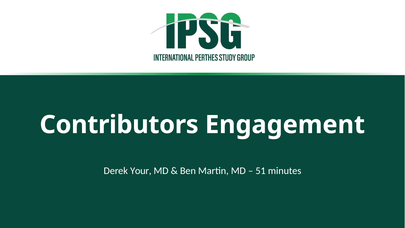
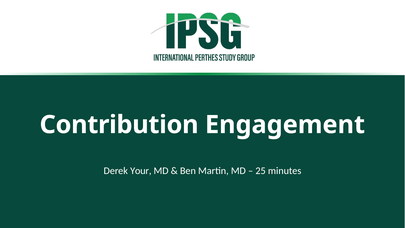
Contributors: Contributors -> Contribution
51: 51 -> 25
